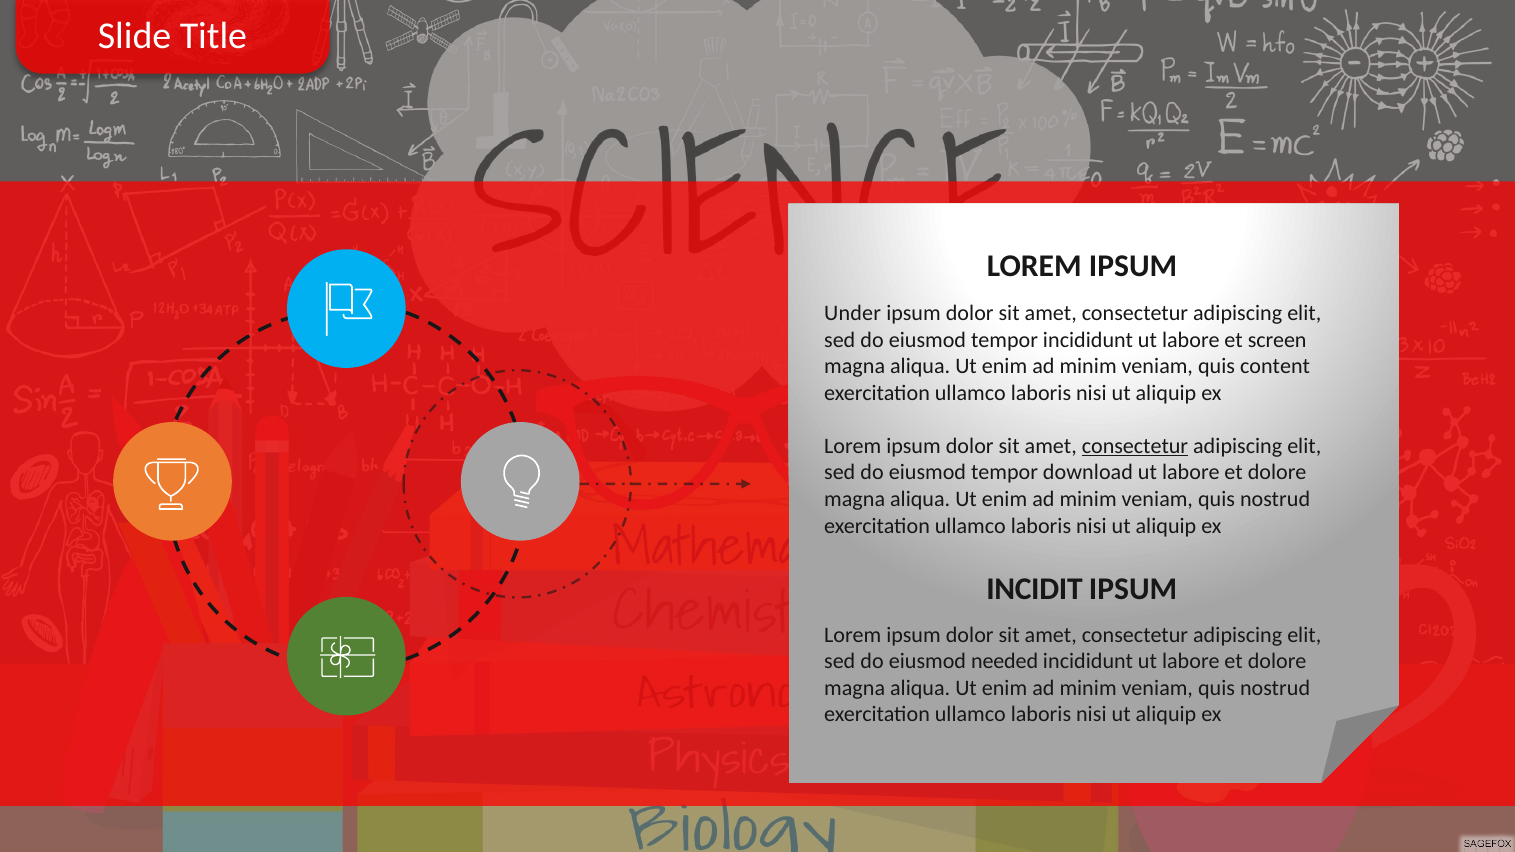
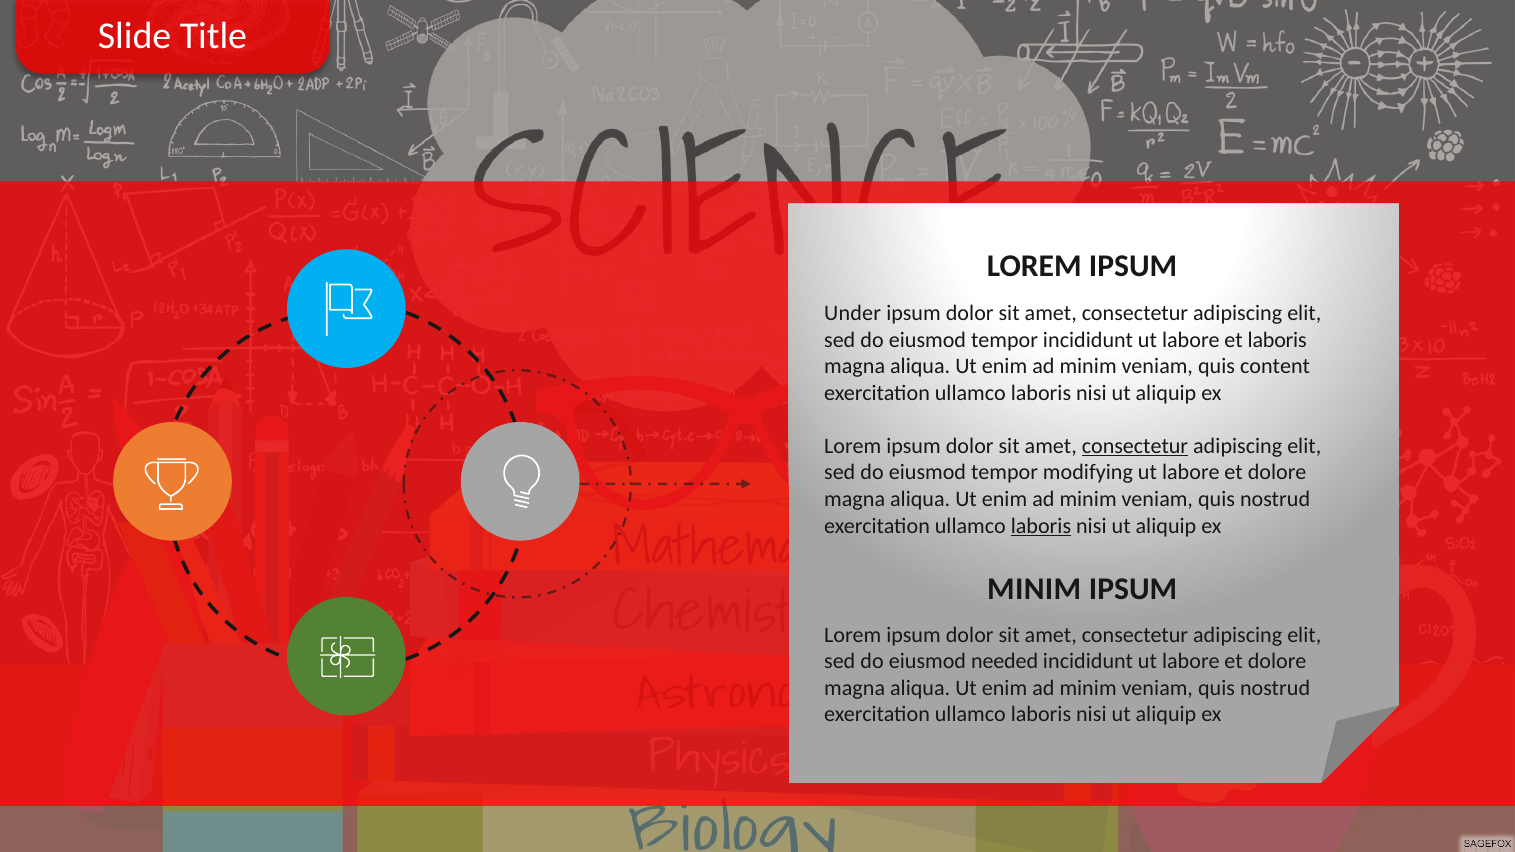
et screen: screen -> laboris
download: download -> modifying
laboris at (1041, 526) underline: none -> present
INCIDIT at (1034, 589): INCIDIT -> MINIM
